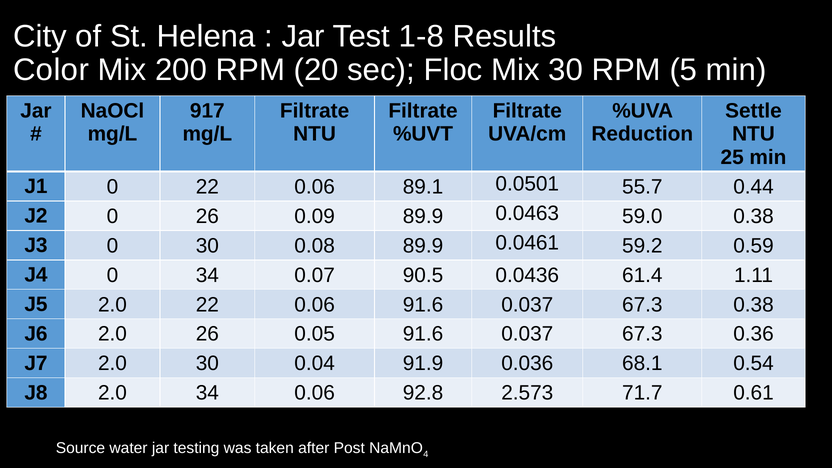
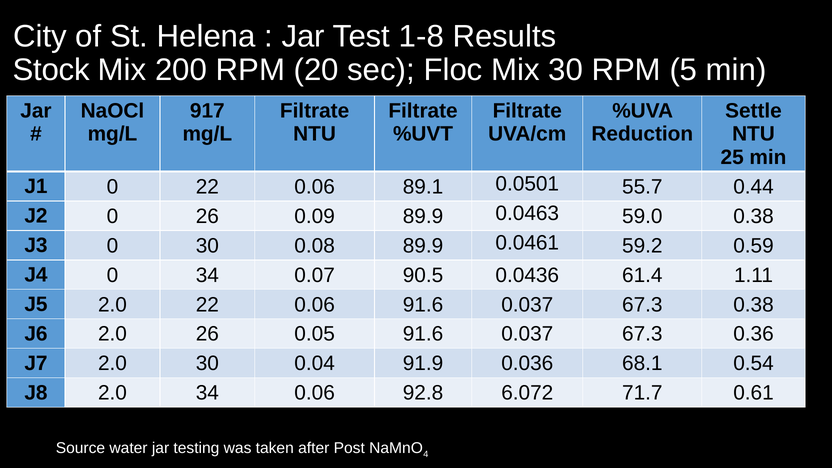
Color: Color -> Stock
2.573: 2.573 -> 6.072
